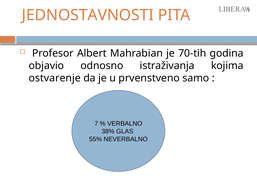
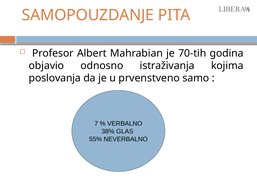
JEDNOSTAVNOSTI: JEDNOSTAVNOSTI -> SAMOPOUZDANJE
ostvarenje: ostvarenje -> poslovanja
